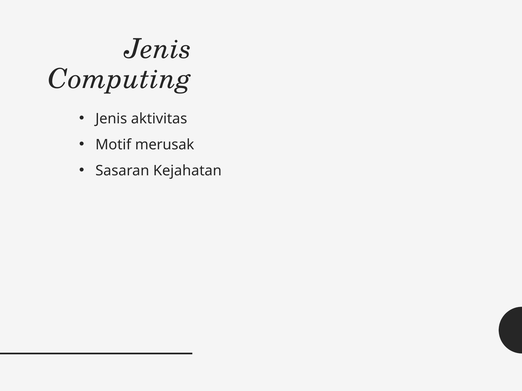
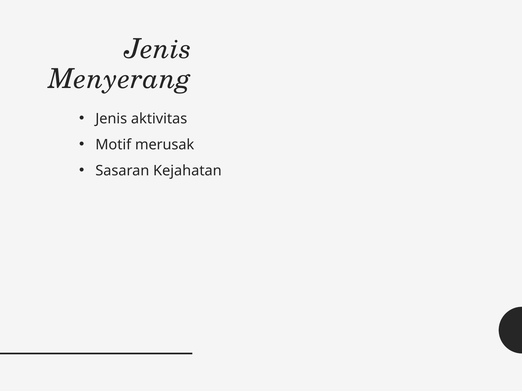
Computing: Computing -> Menyerang
